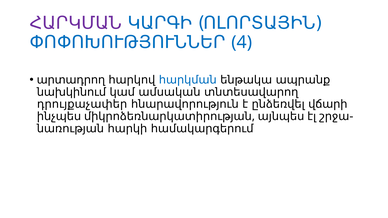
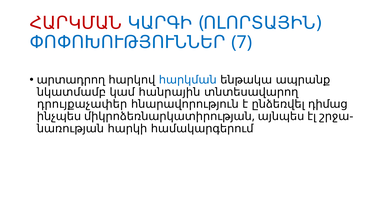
ՀԱՐԿՄԱՆ at (76, 23) colour: purple -> red
4: 4 -> 7
նախկինում: նախկինում -> նկատմամբ
ամսական: ամսական -> հանրային
վճարի: վճարի -> դիմաց
